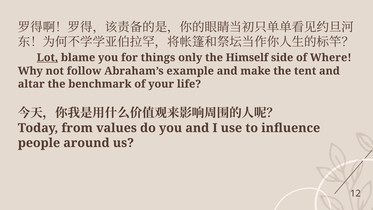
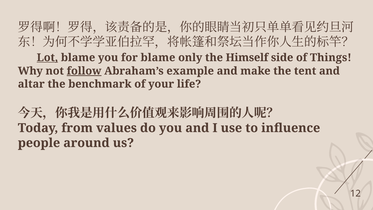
for things: things -> blame
Where: Where -> Things
follow underline: none -> present
